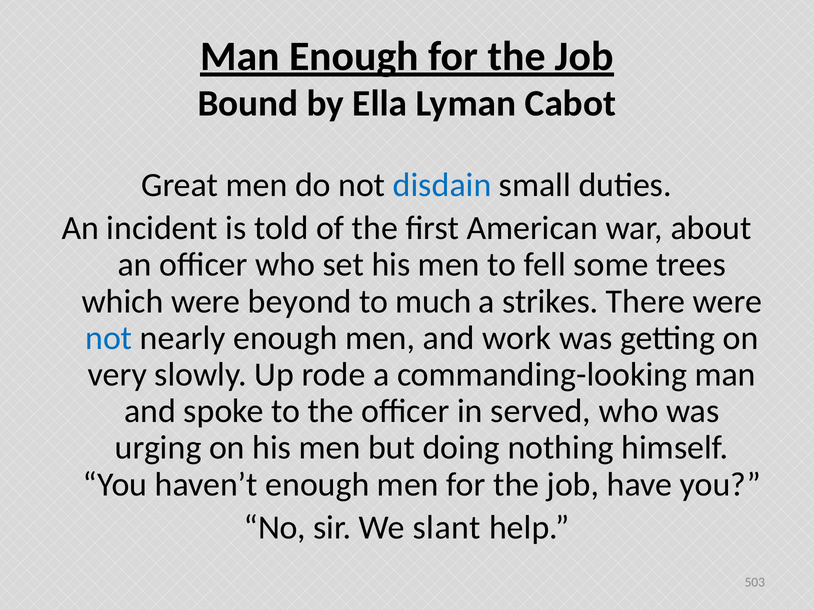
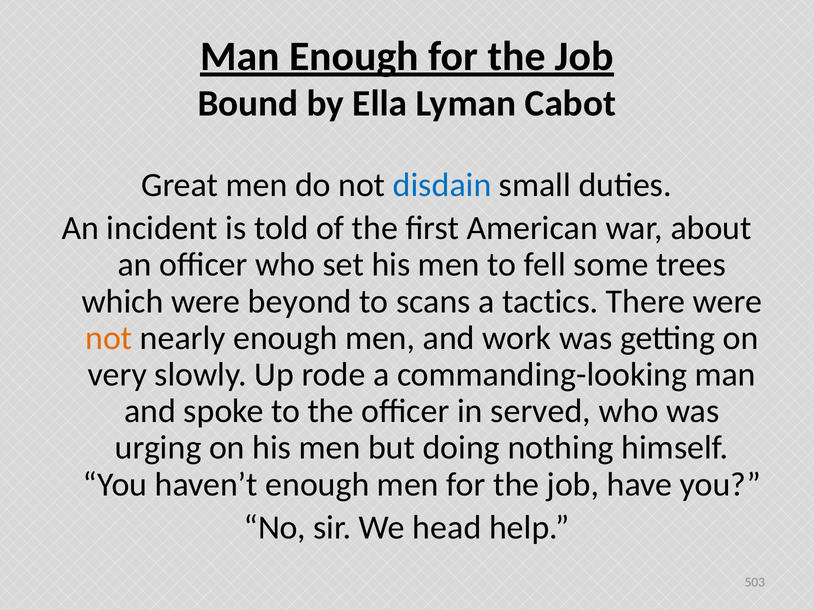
much: much -> scans
strikes: strikes -> tactics
not at (109, 338) colour: blue -> orange
slant: slant -> head
